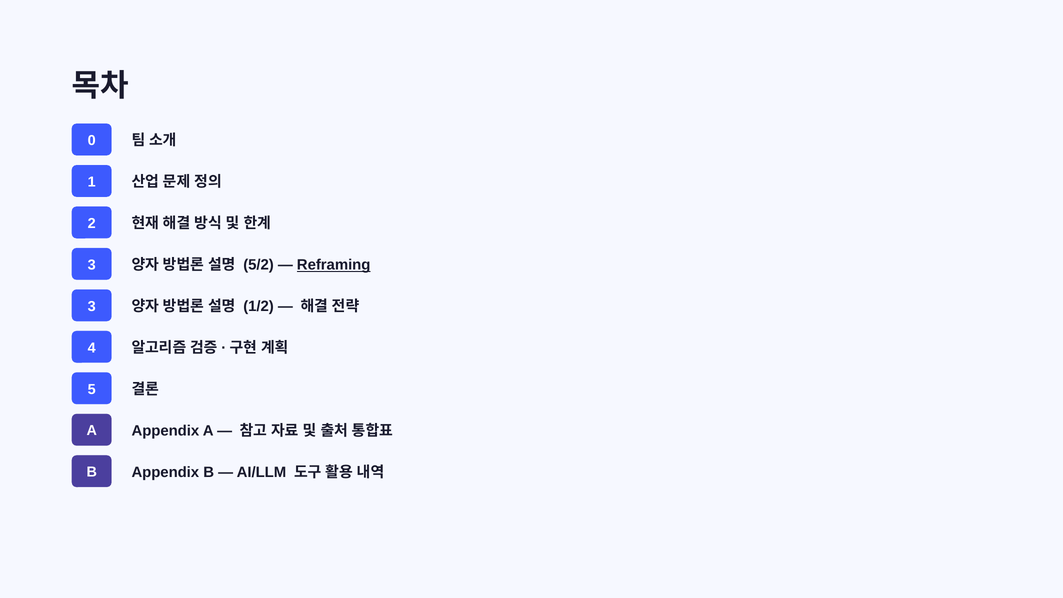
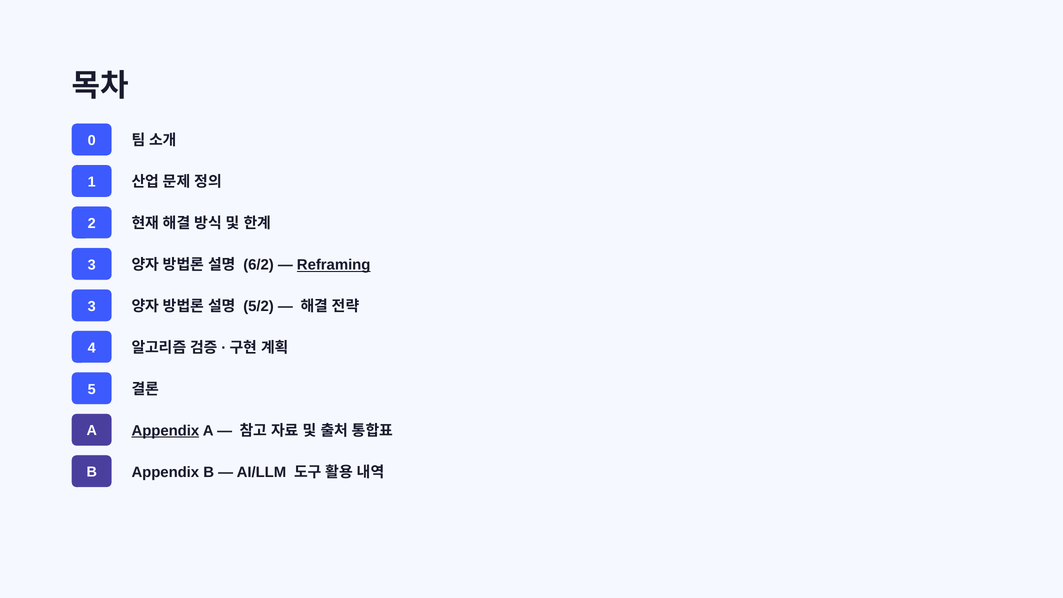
5/2: 5/2 -> 6/2
1/2: 1/2 -> 5/2
Appendix at (165, 431) underline: none -> present
